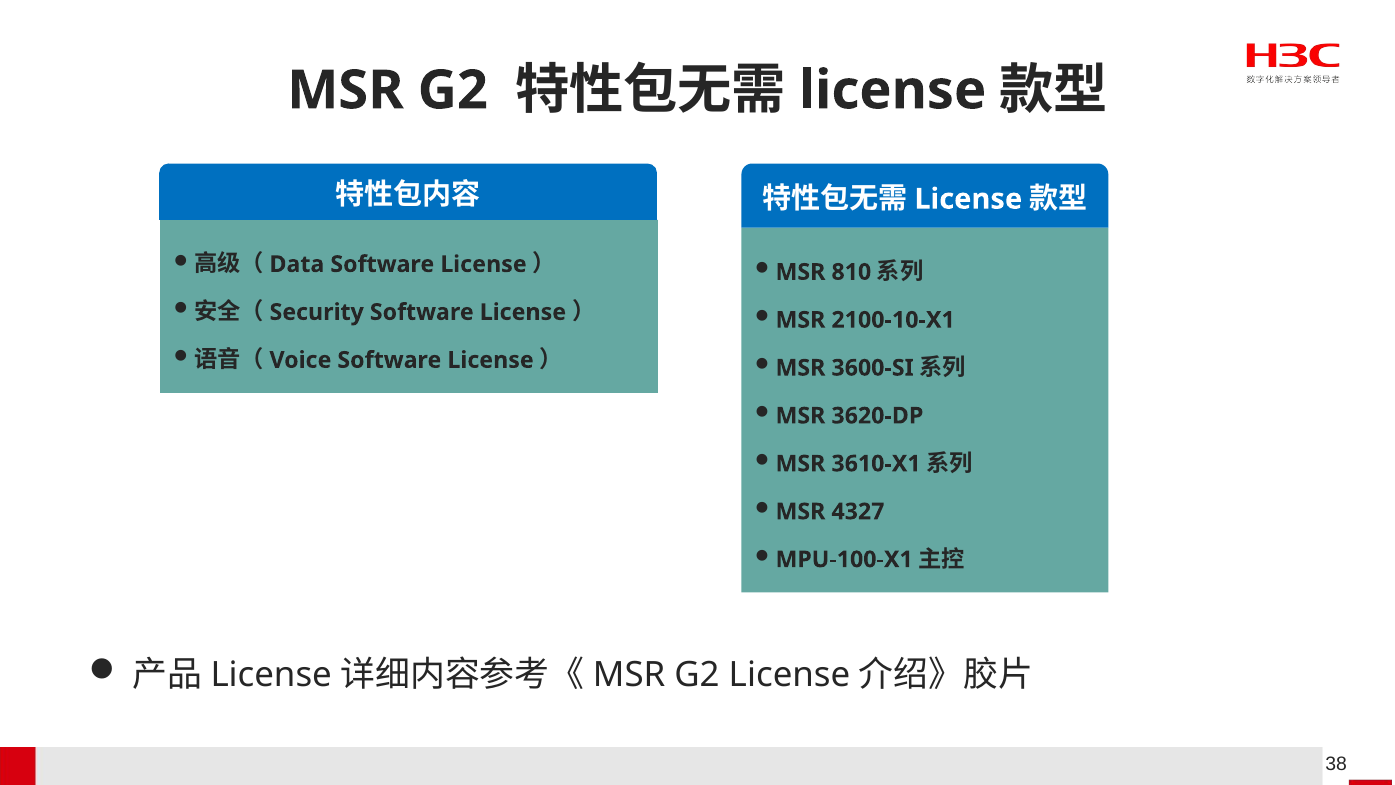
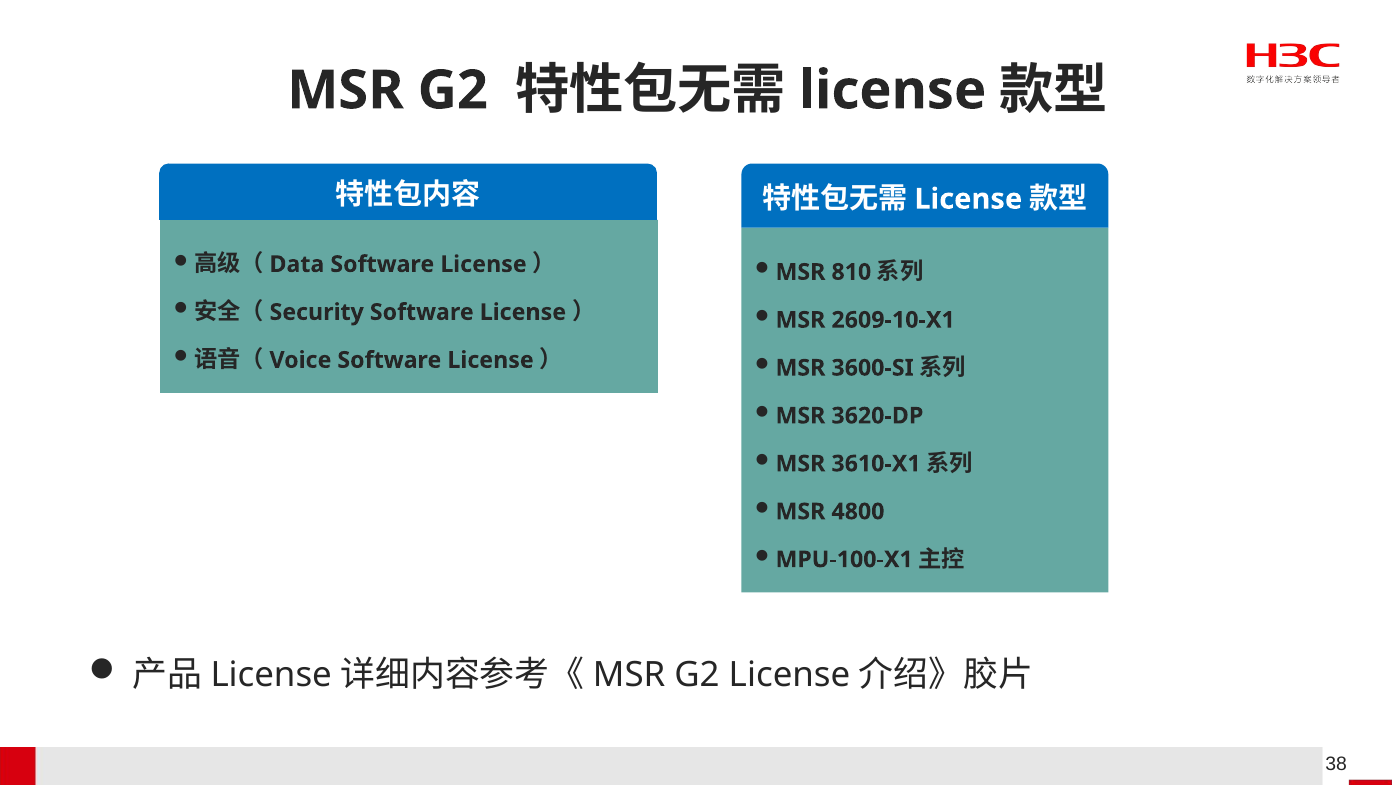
2100-10-X1: 2100-10-X1 -> 2609-10-X1
4327: 4327 -> 4800
